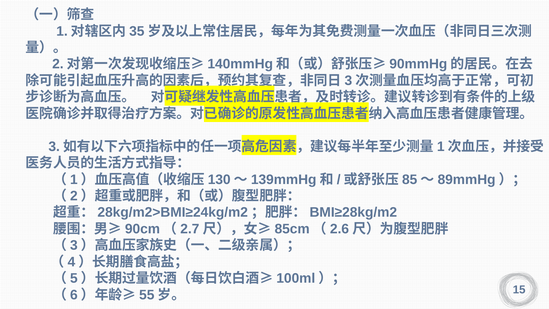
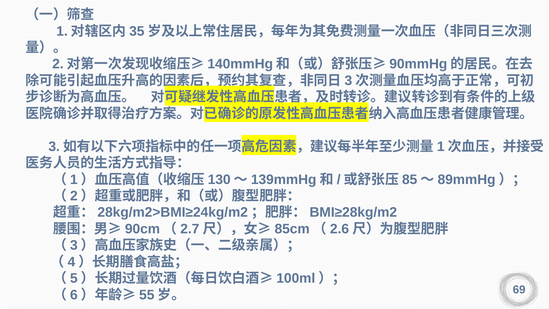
15: 15 -> 69
